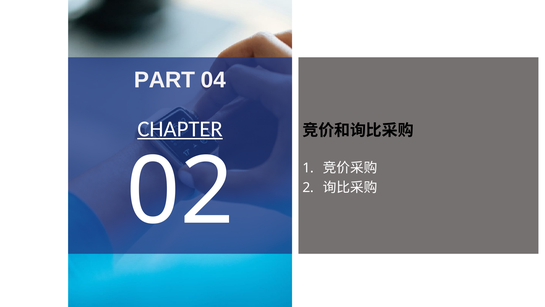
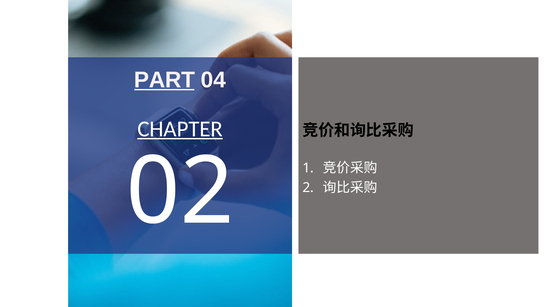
PART underline: none -> present
